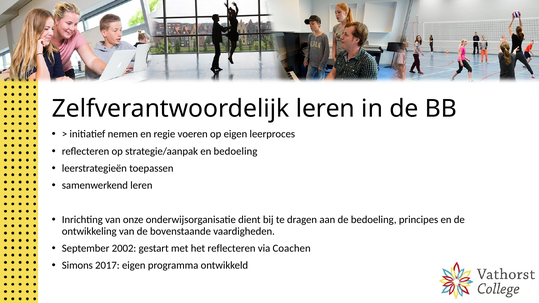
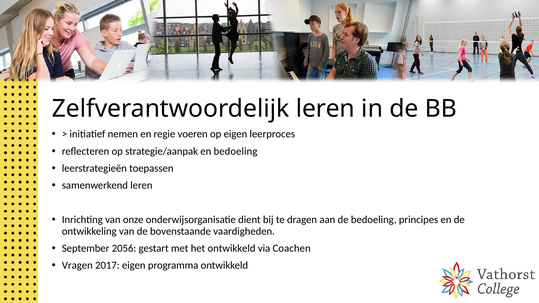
2002: 2002 -> 2056
het reflecteren: reflecteren -> ontwikkeld
Simons: Simons -> Vragen
